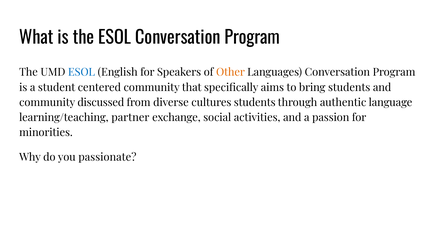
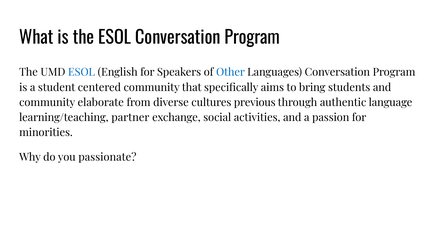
Other colour: orange -> blue
discussed: discussed -> elaborate
cultures students: students -> previous
